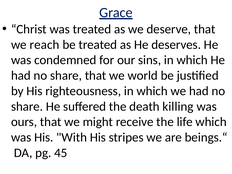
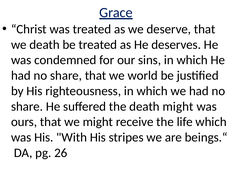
we reach: reach -> death
death killing: killing -> might
45: 45 -> 26
